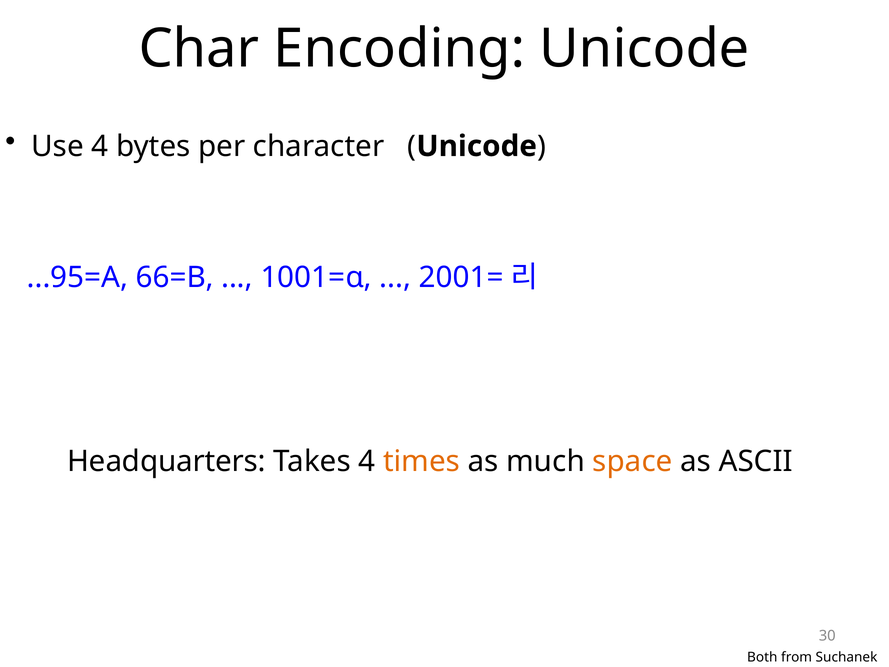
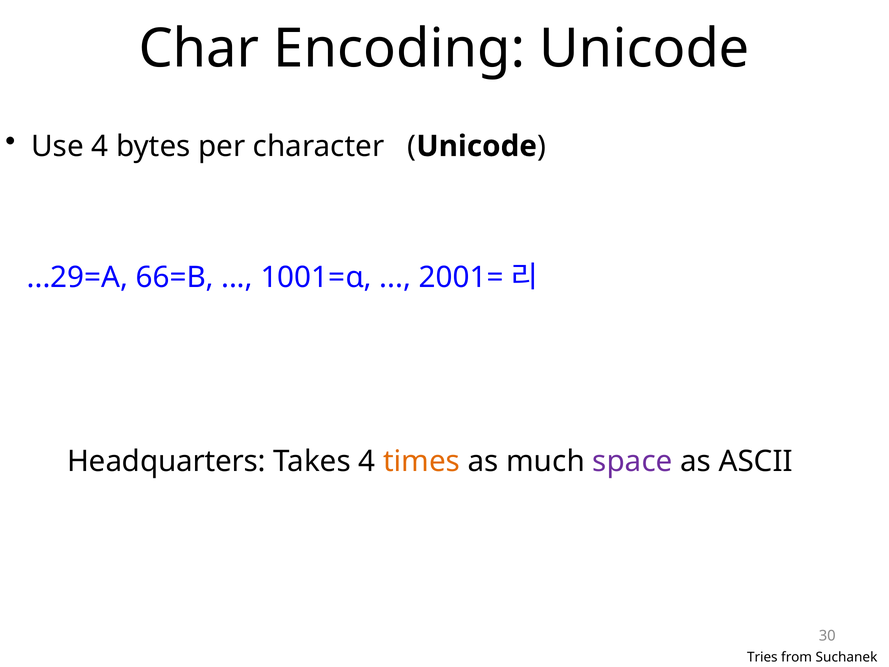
...95=A: ...95=A -> ...29=A
space colour: orange -> purple
Both: Both -> Tries
